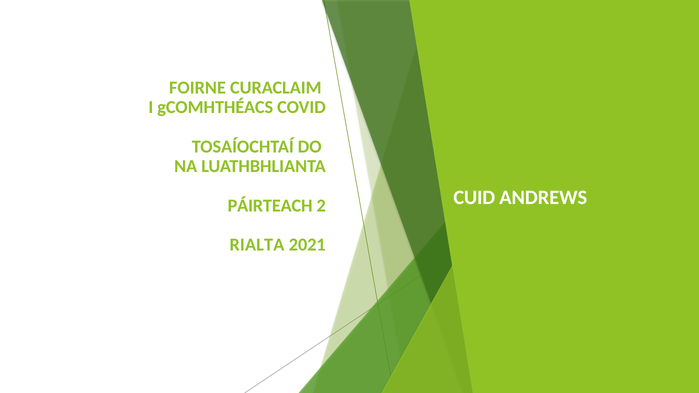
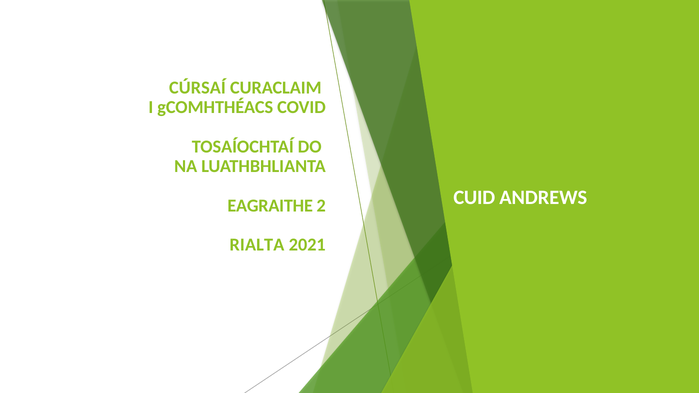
FOIRNE: FOIRNE -> CÚRSAÍ
PÁIRTEACH: PÁIRTEACH -> EAGRAITHE
